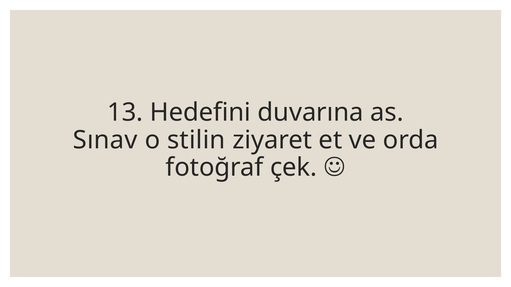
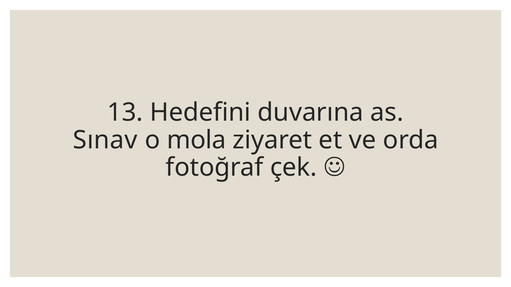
stilin: stilin -> mola
